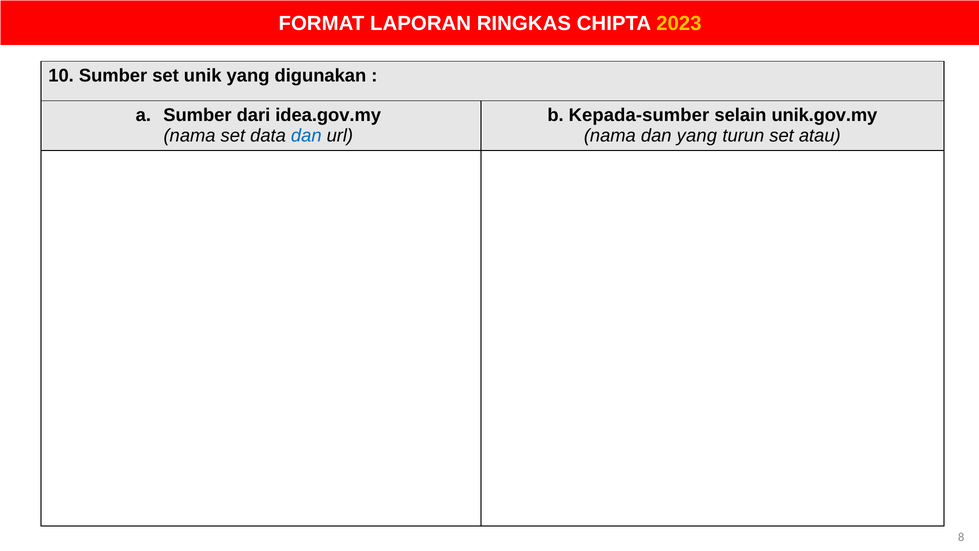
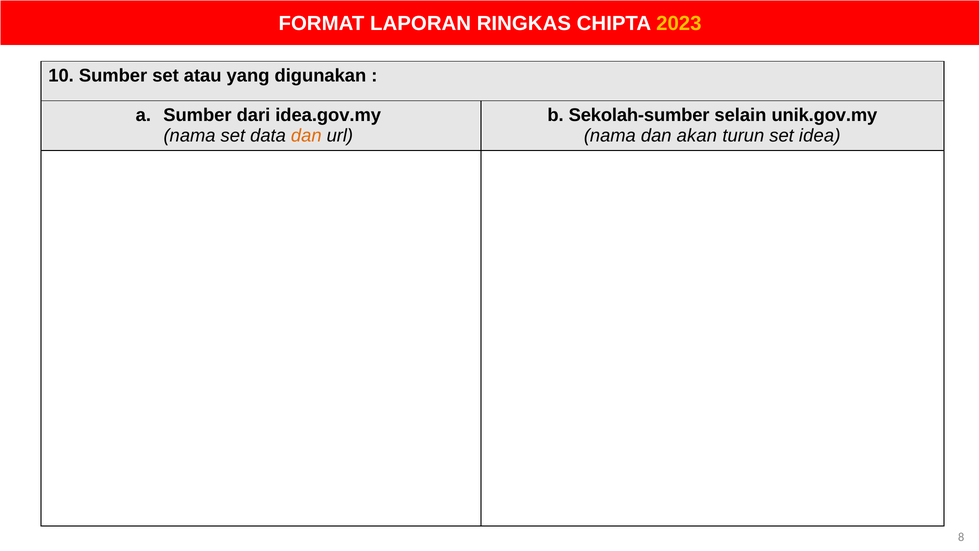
unik: unik -> atau
Kepada-sumber: Kepada-sumber -> Sekolah-sumber
dan at (306, 136) colour: blue -> orange
dan yang: yang -> akan
atau: atau -> idea
